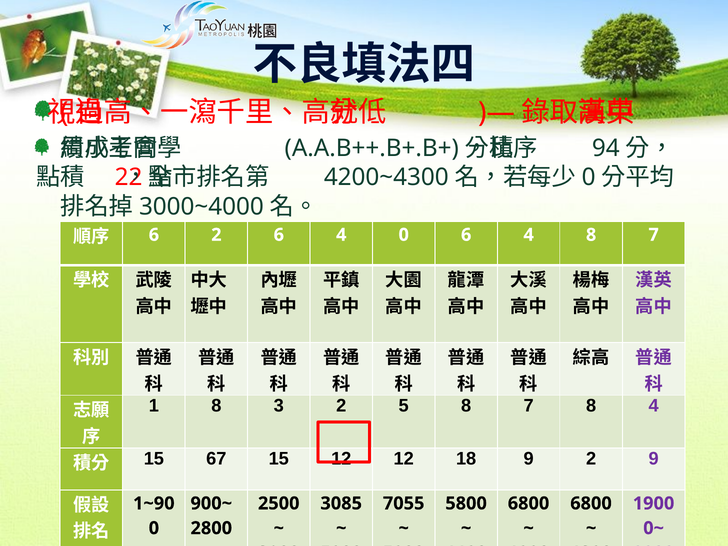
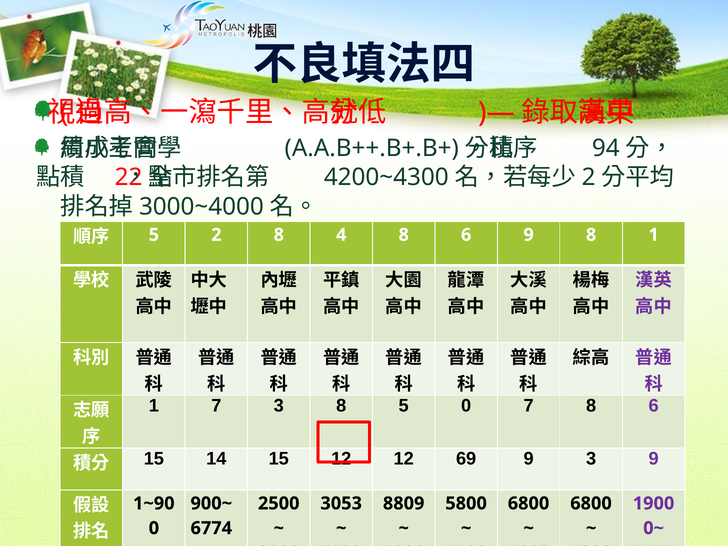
0 at (589, 177): 0 -> 2
6 at (154, 235): 6 -> 5
2 6: 6 -> 8
4 0: 0 -> 8
4 at (529, 235): 4 -> 9
7 at (654, 235): 7 -> 1
1 8: 8 -> 7
3 2: 2 -> 8
5 8: 8 -> 0
7 8 4: 4 -> 6
67: 67 -> 14
18: 18 -> 69
9 2: 2 -> 3
3085: 3085 -> 3053
7055: 7055 -> 8809
2800: 2800 -> 6774
